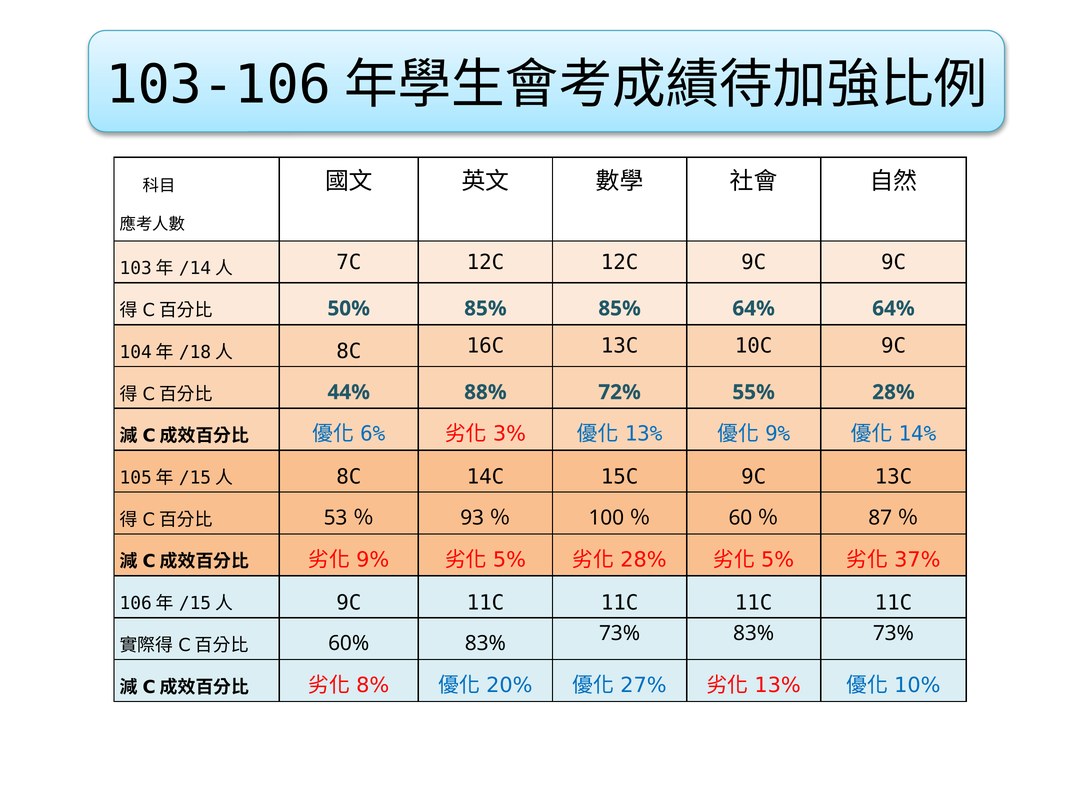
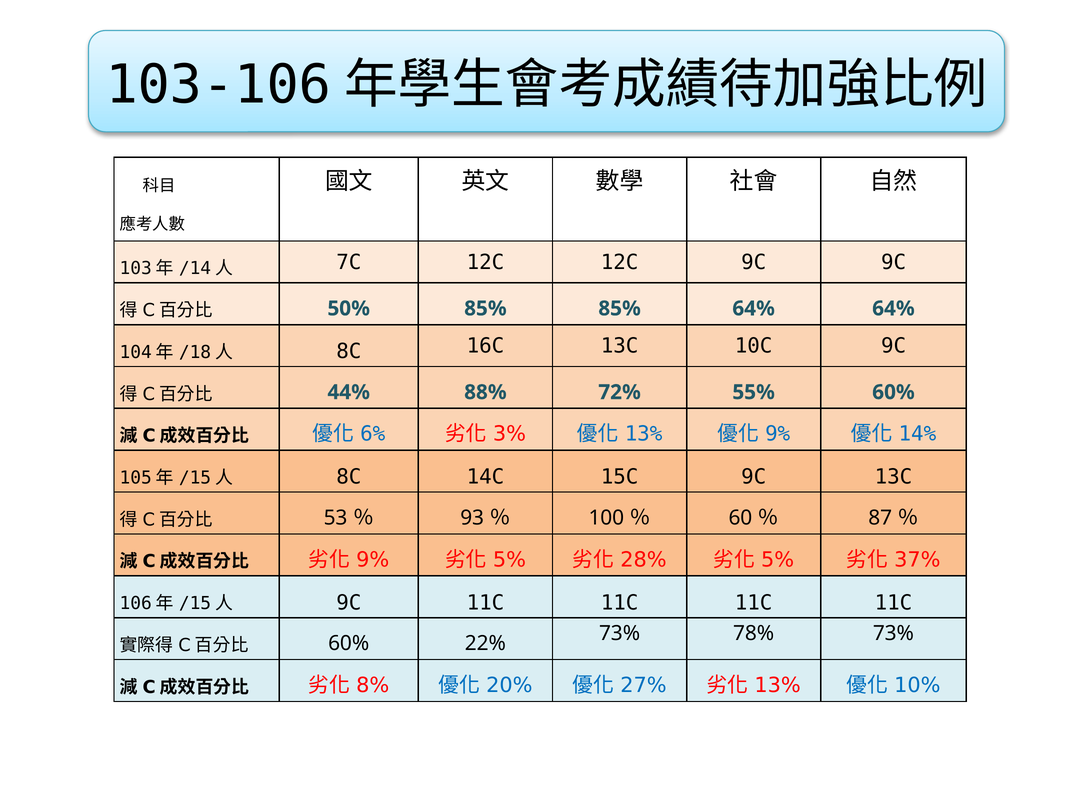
55% 28%: 28% -> 60%
60% 83%: 83% -> 22%
73% 83%: 83% -> 78%
